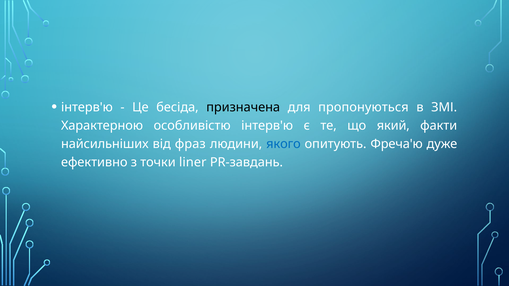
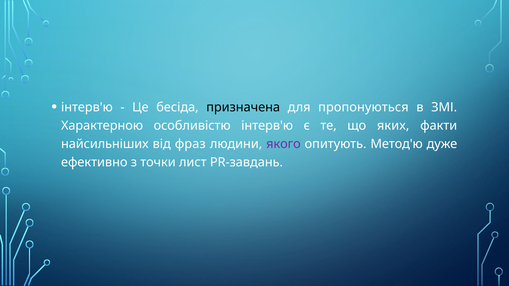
який: який -> яких
якого colour: blue -> purple
Фреча'ю: Фреча'ю -> Метод'ю
liner: liner -> лист
